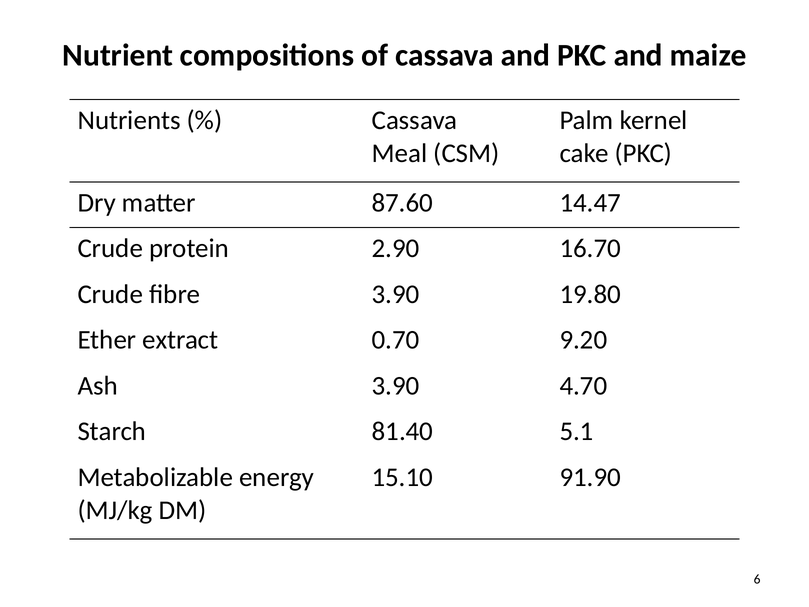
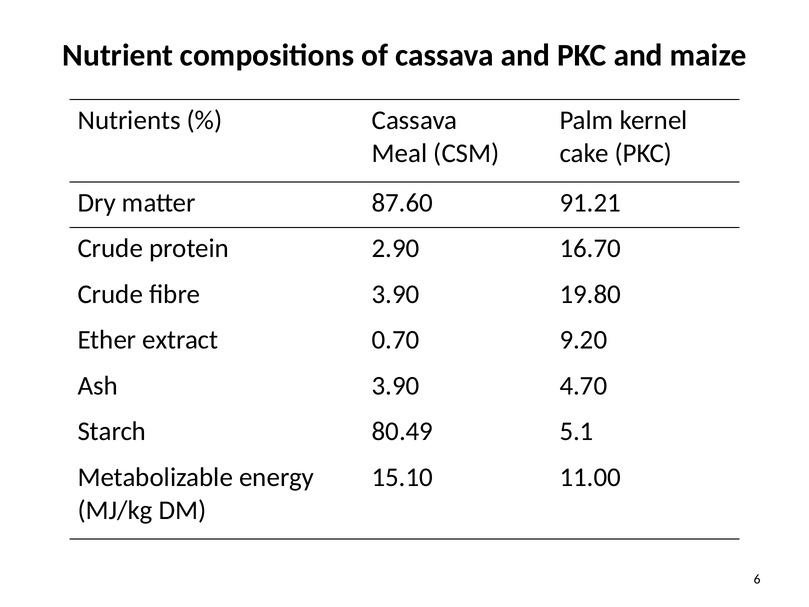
14.47: 14.47 -> 91.21
81.40: 81.40 -> 80.49
91.90: 91.90 -> 11.00
